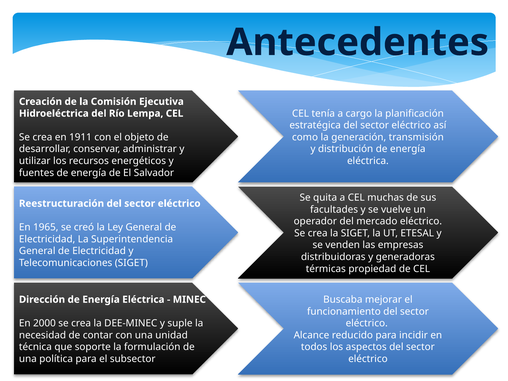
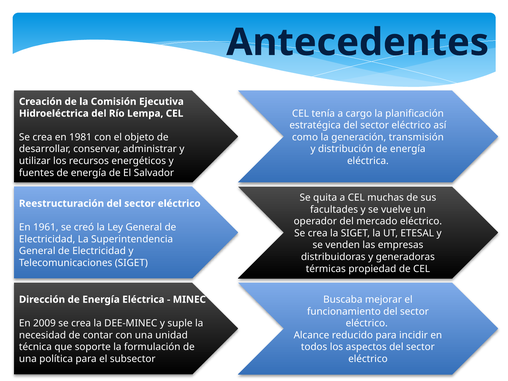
1911: 1911 -> 1981
1965: 1965 -> 1961
2000: 2000 -> 2009
